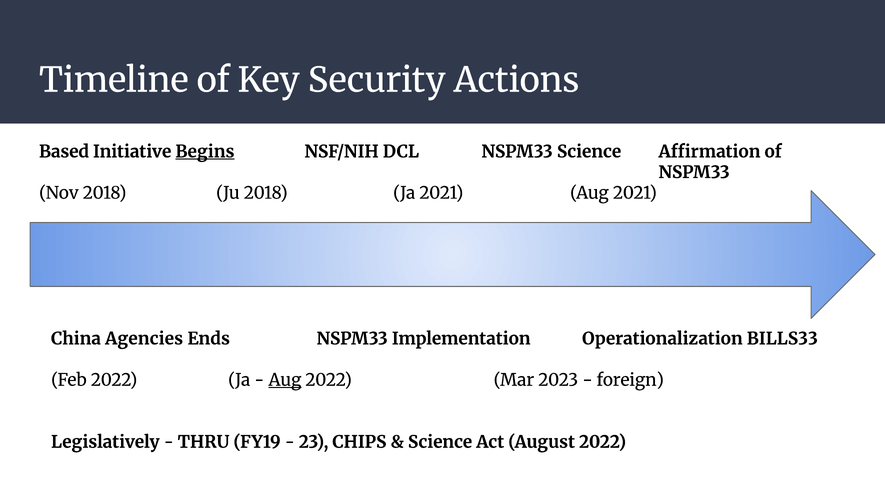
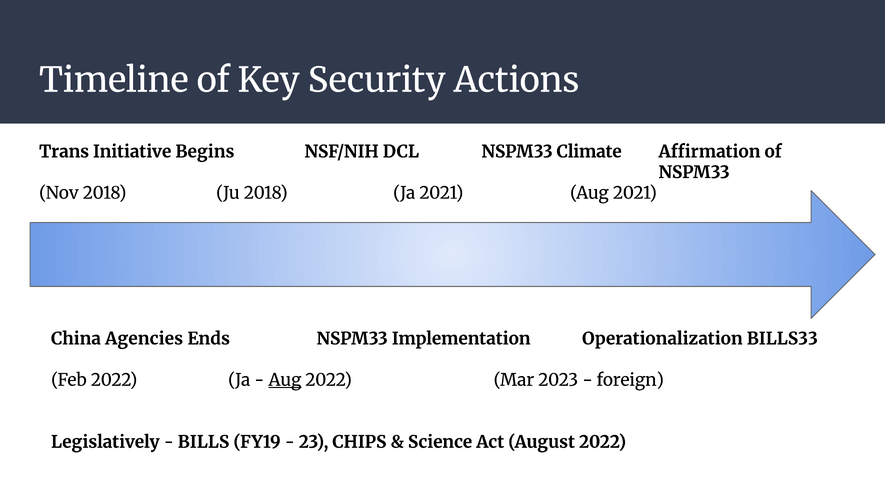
Based: Based -> Trans
Begins underline: present -> none
NSPM33 Science: Science -> Climate
THRU: THRU -> BILLS
